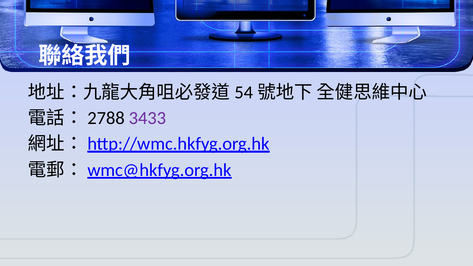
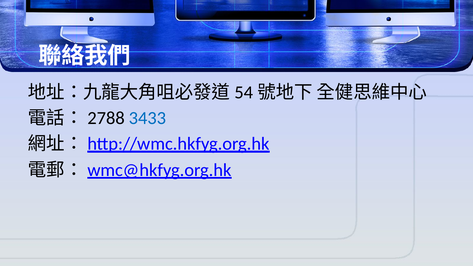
3433 colour: purple -> blue
